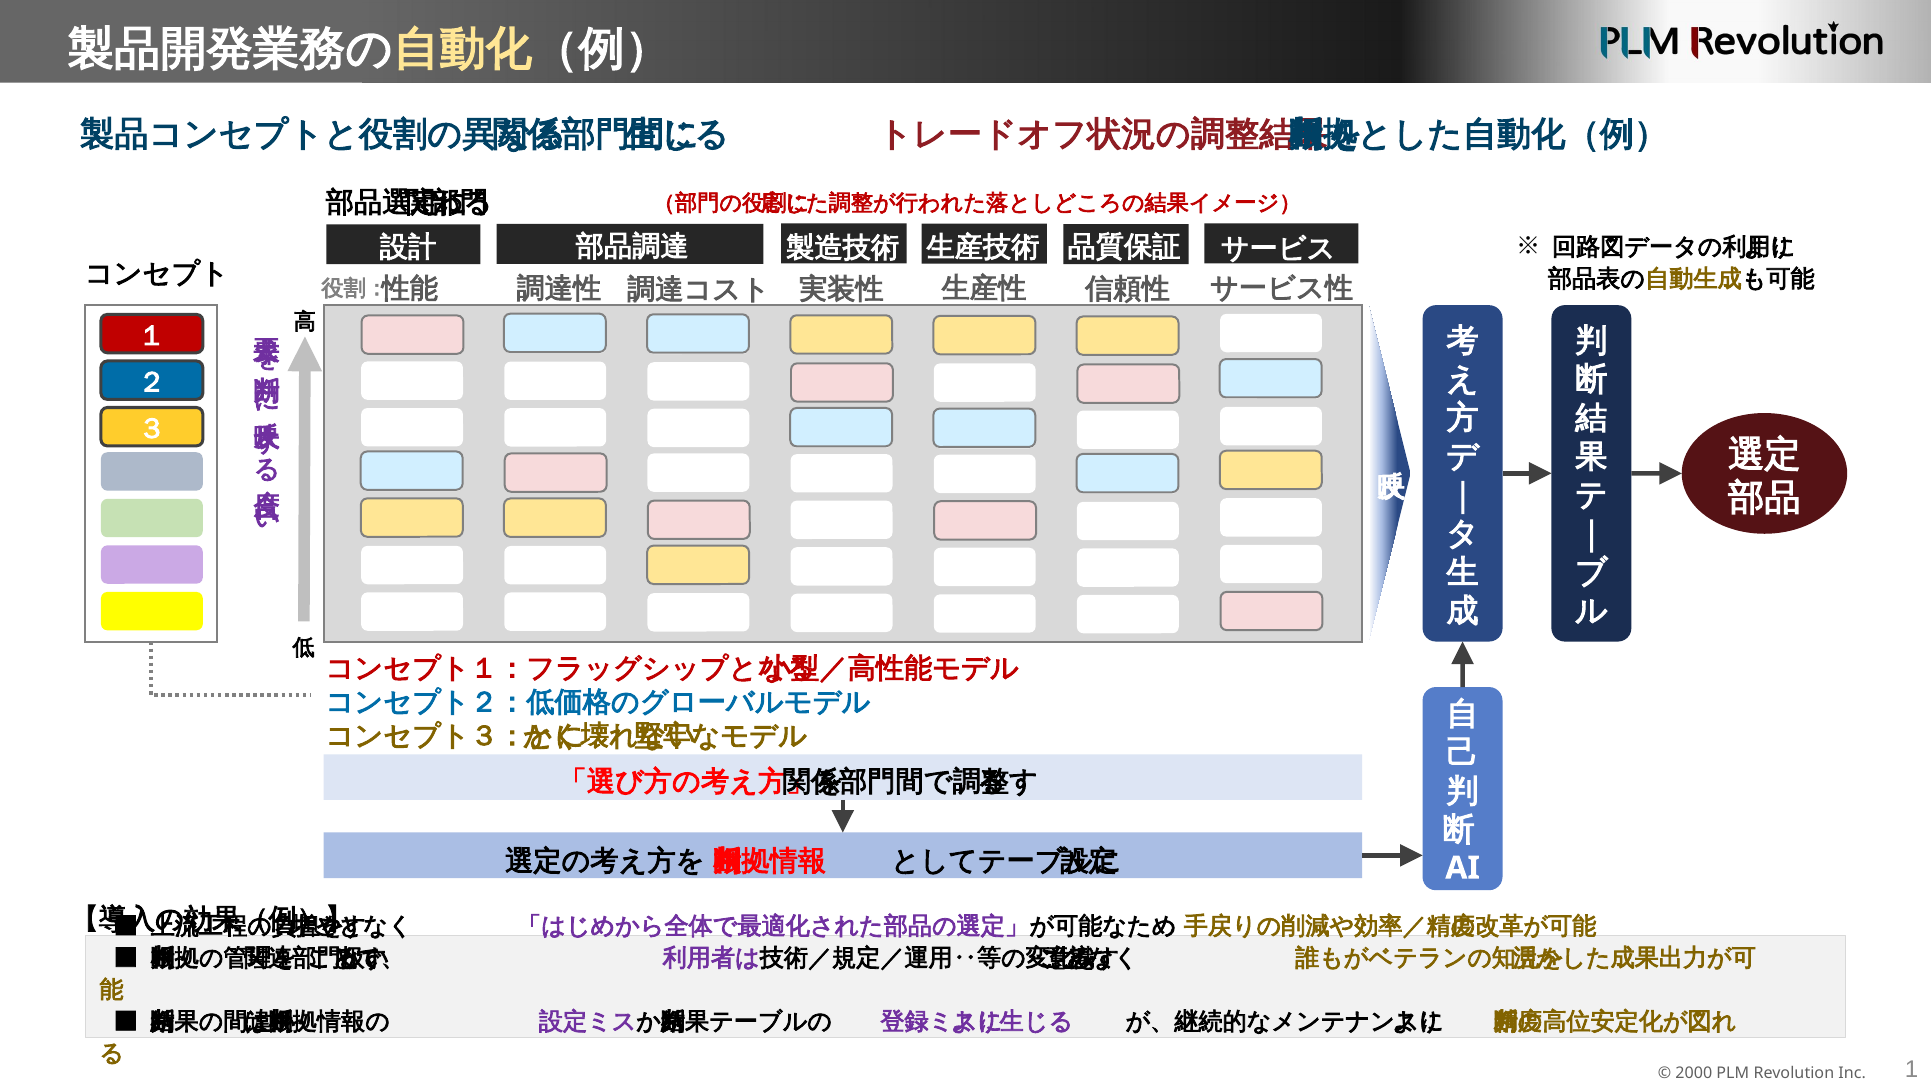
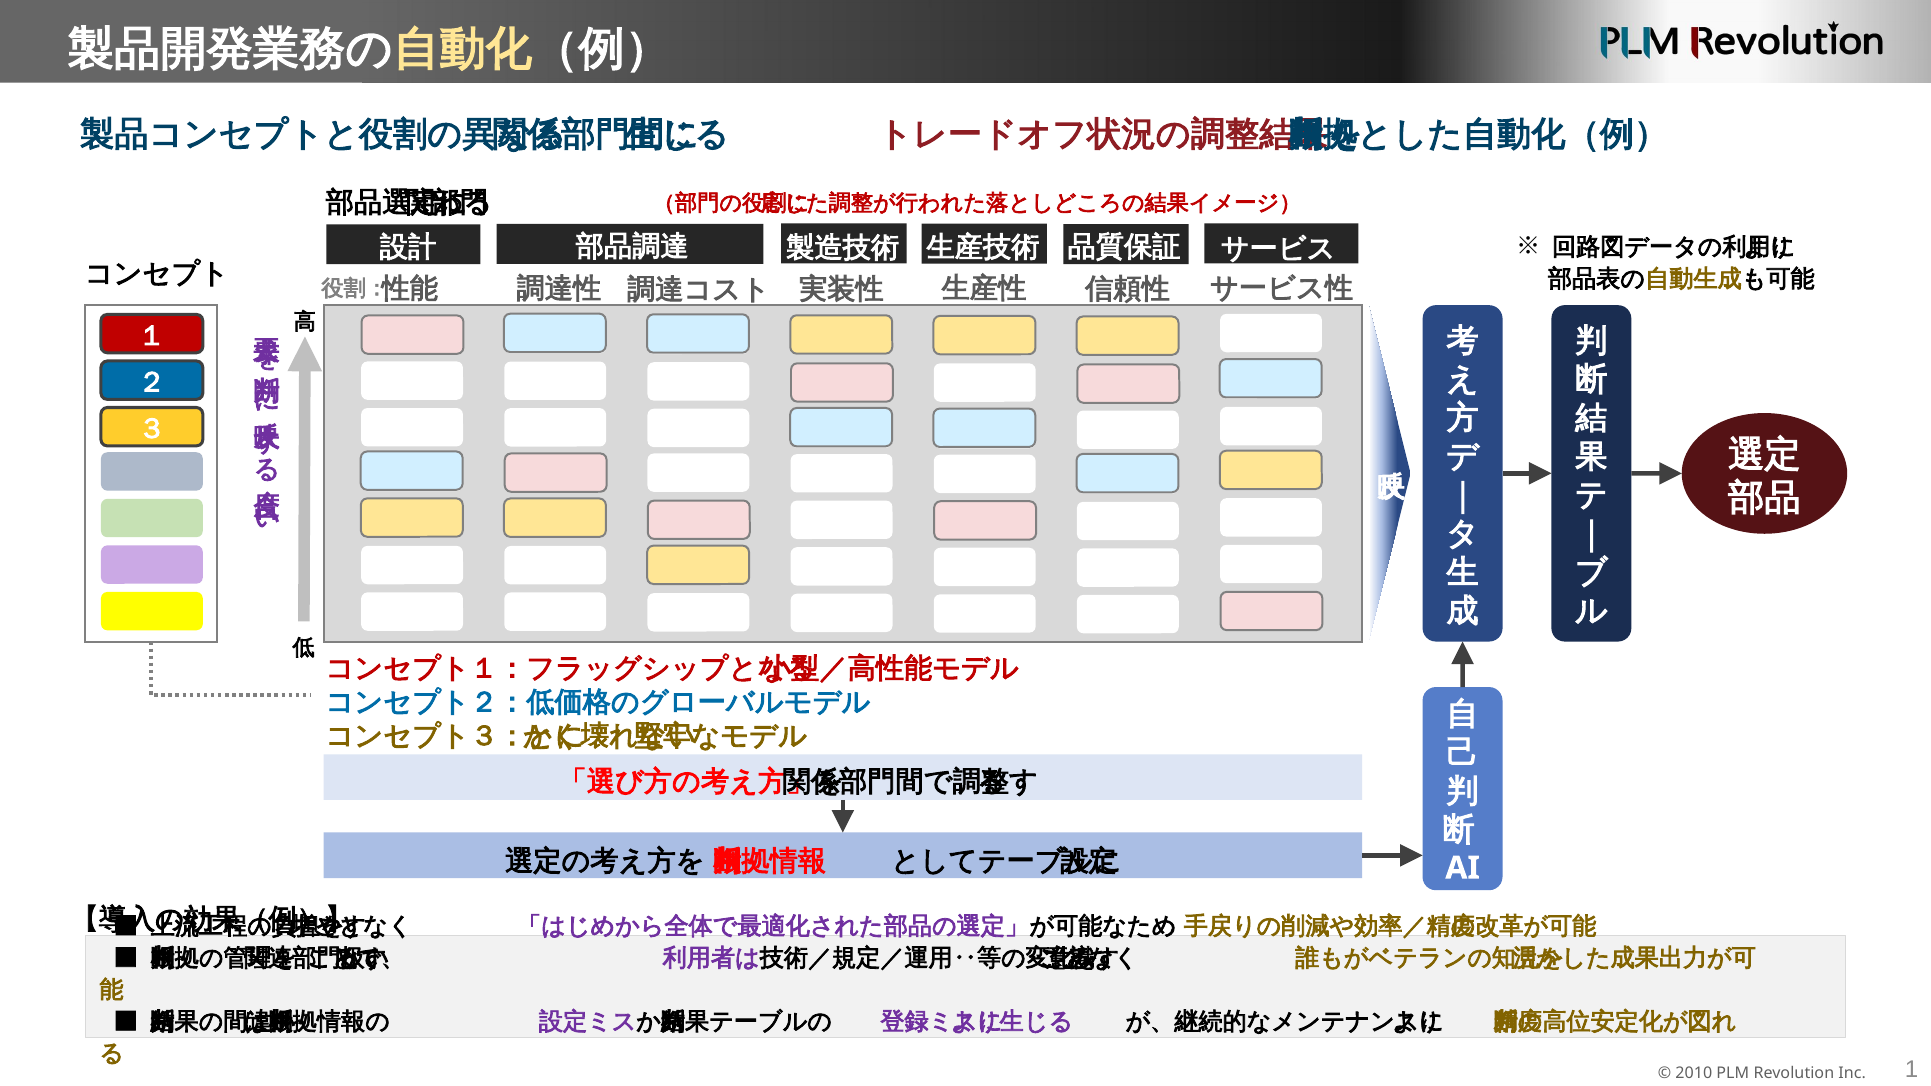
2000: 2000 -> 2010
